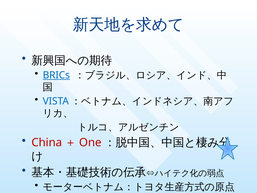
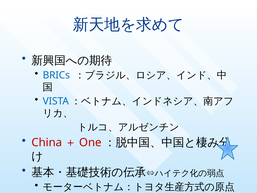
BRICs underline: present -> none
